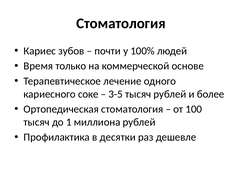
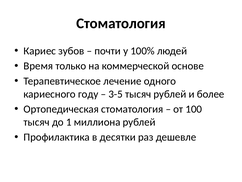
соке: соке -> году
